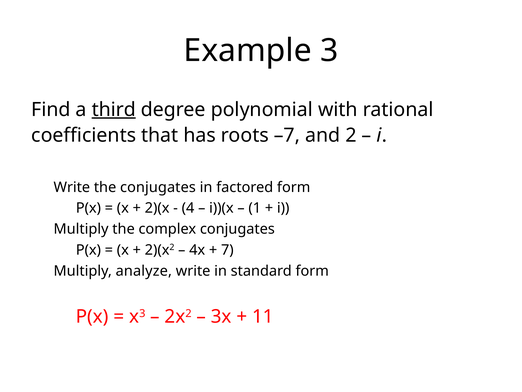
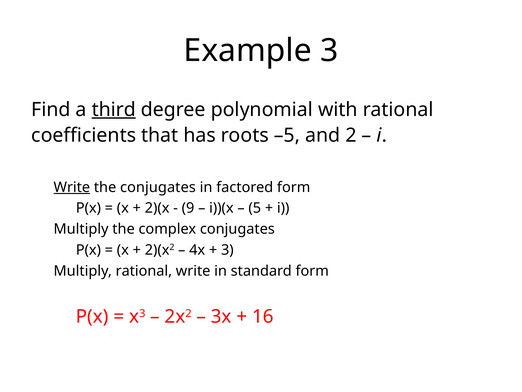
–7: –7 -> –5
Write at (72, 187) underline: none -> present
4: 4 -> 9
1: 1 -> 5
7 at (227, 250): 7 -> 3
Multiply analyze: analyze -> rational
11: 11 -> 16
